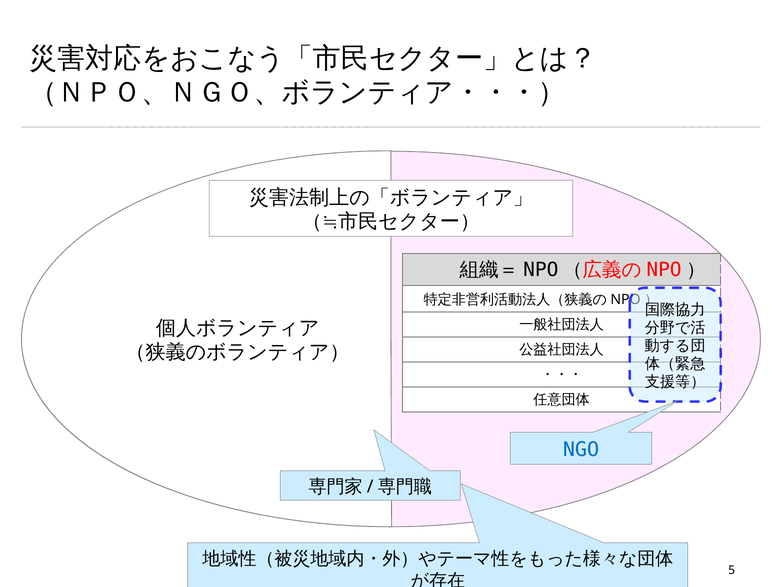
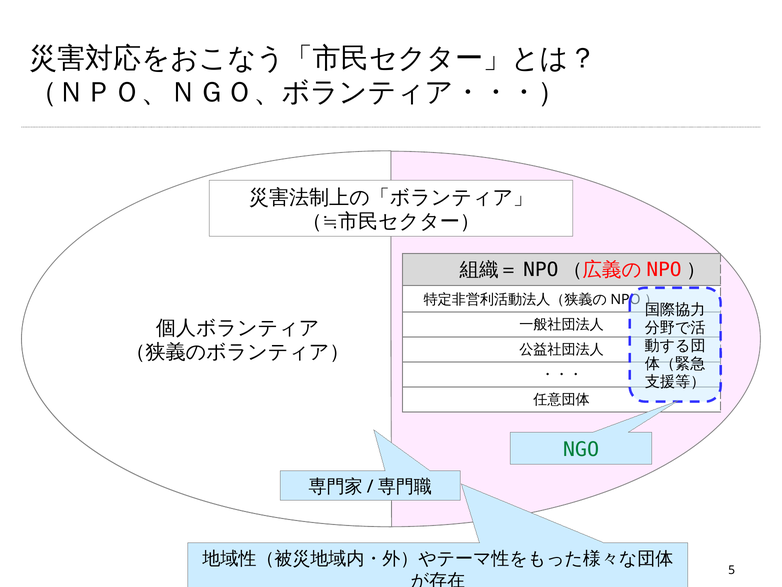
NGO colour: blue -> green
